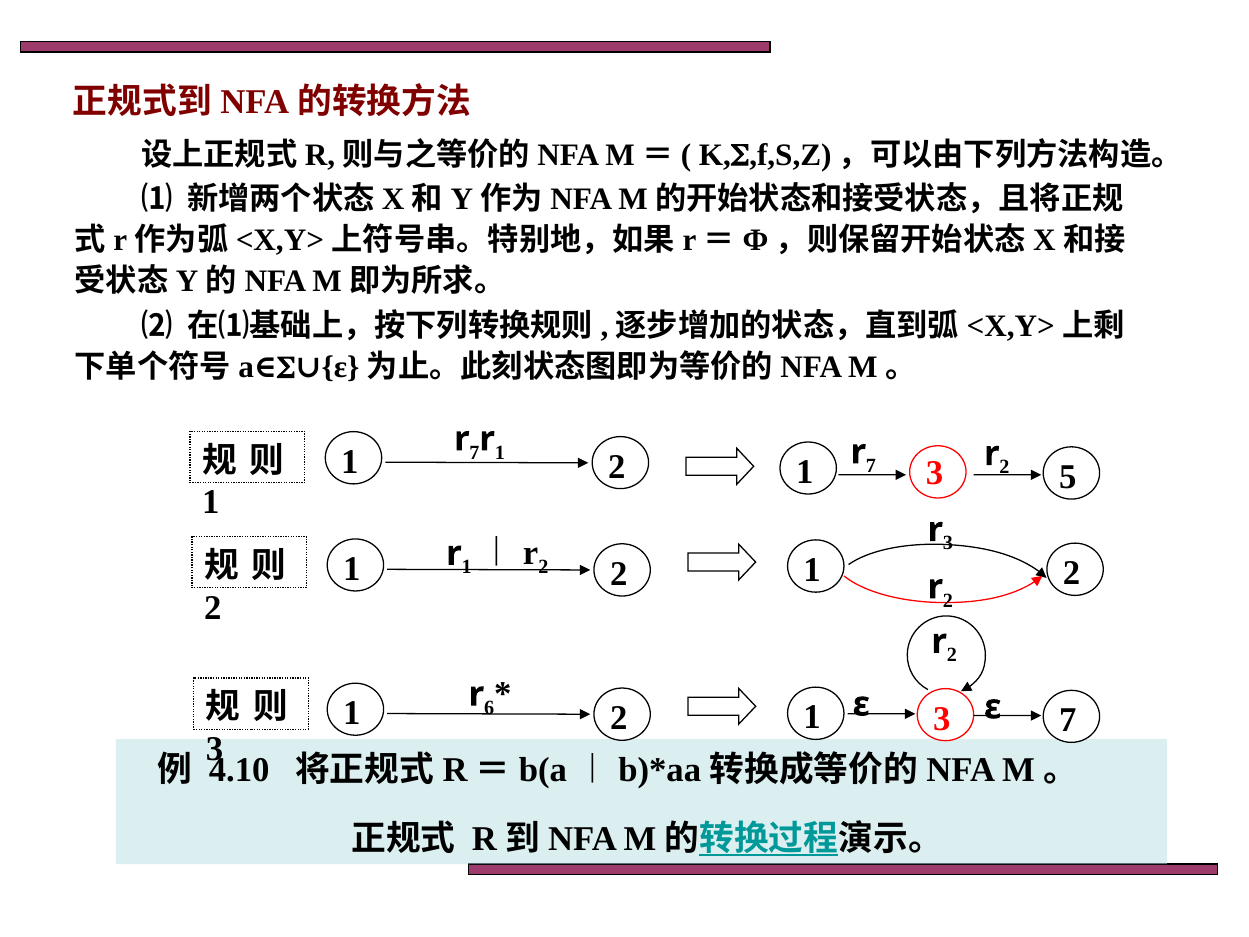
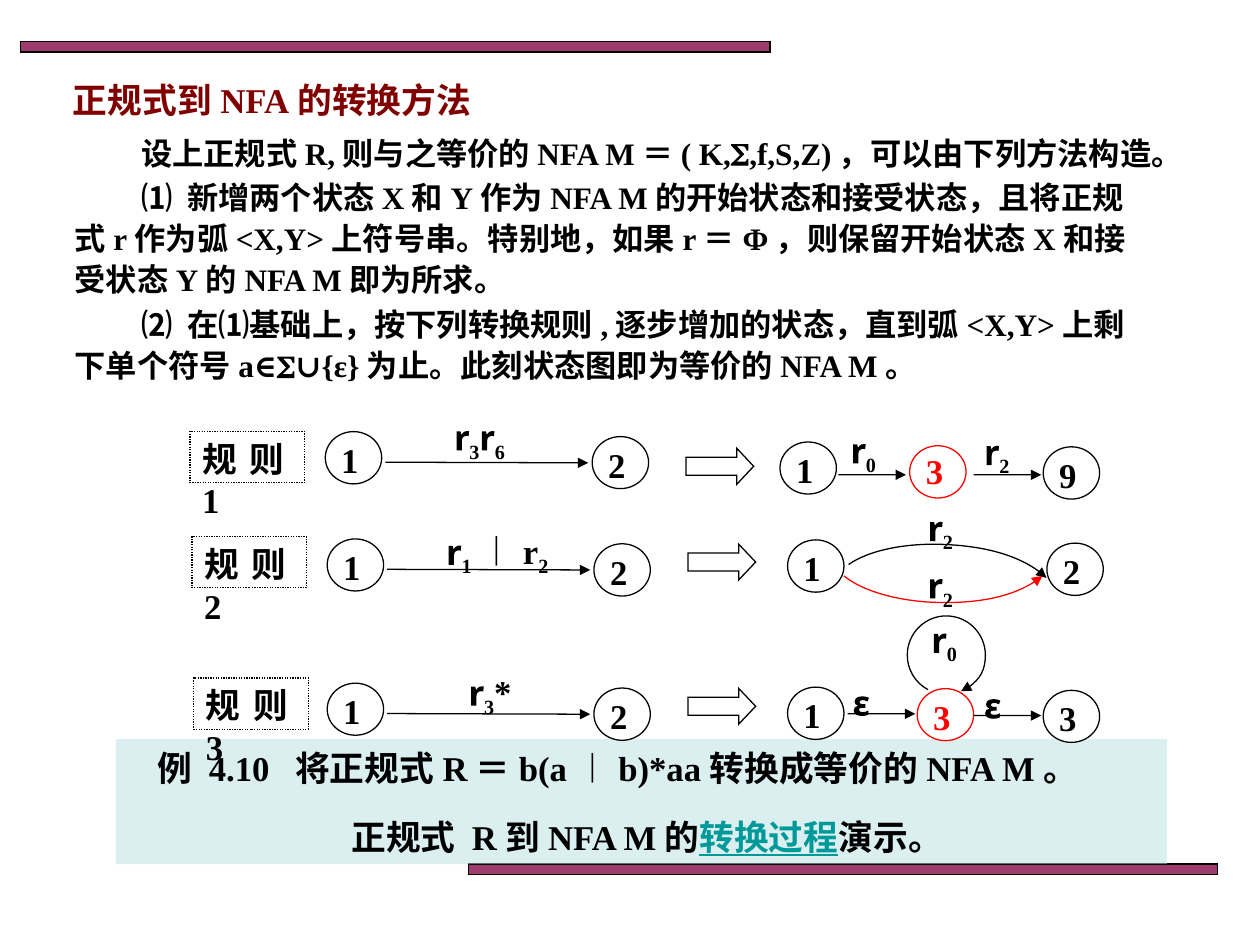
7 at (474, 452): 7 -> 3
1 at (500, 452): 1 -> 6
7 at (871, 465): 7 -> 0
5: 5 -> 9
3 at (948, 543): 3 -> 2
2 at (952, 655): 2 -> 0
6 at (489, 707): 6 -> 3
3 7: 7 -> 3
